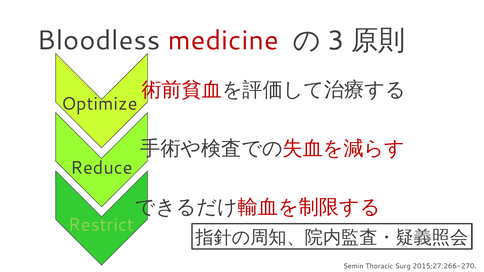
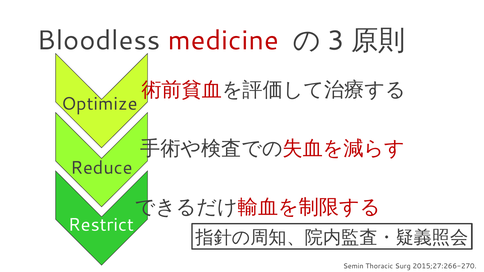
Restrict colour: light green -> white
